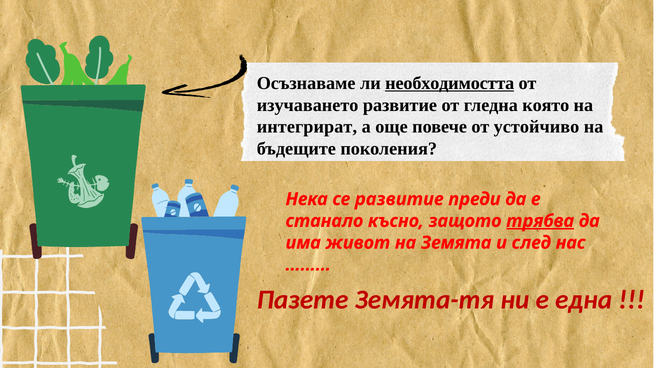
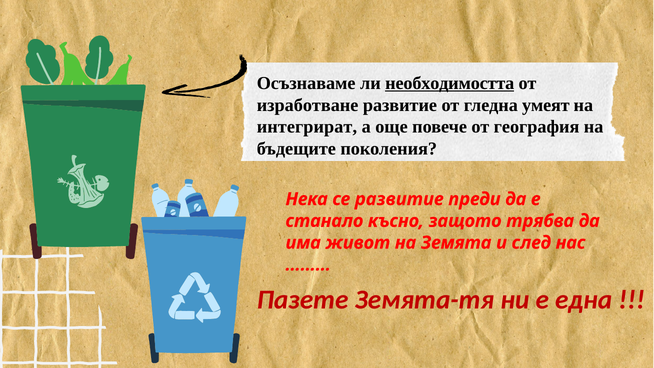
изучаването: изучаването -> изработване
която: която -> умеят
устойчиво: устойчиво -> география
трябва underline: present -> none
